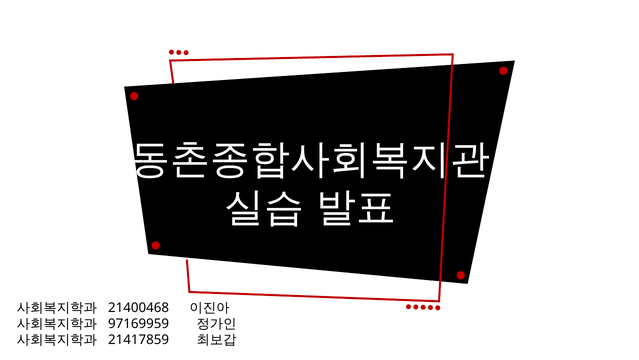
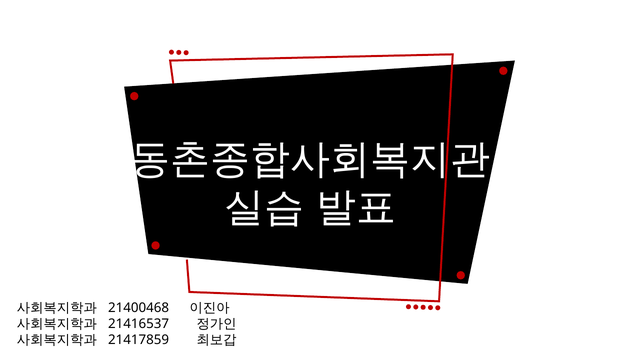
97169959: 97169959 -> 21416537
